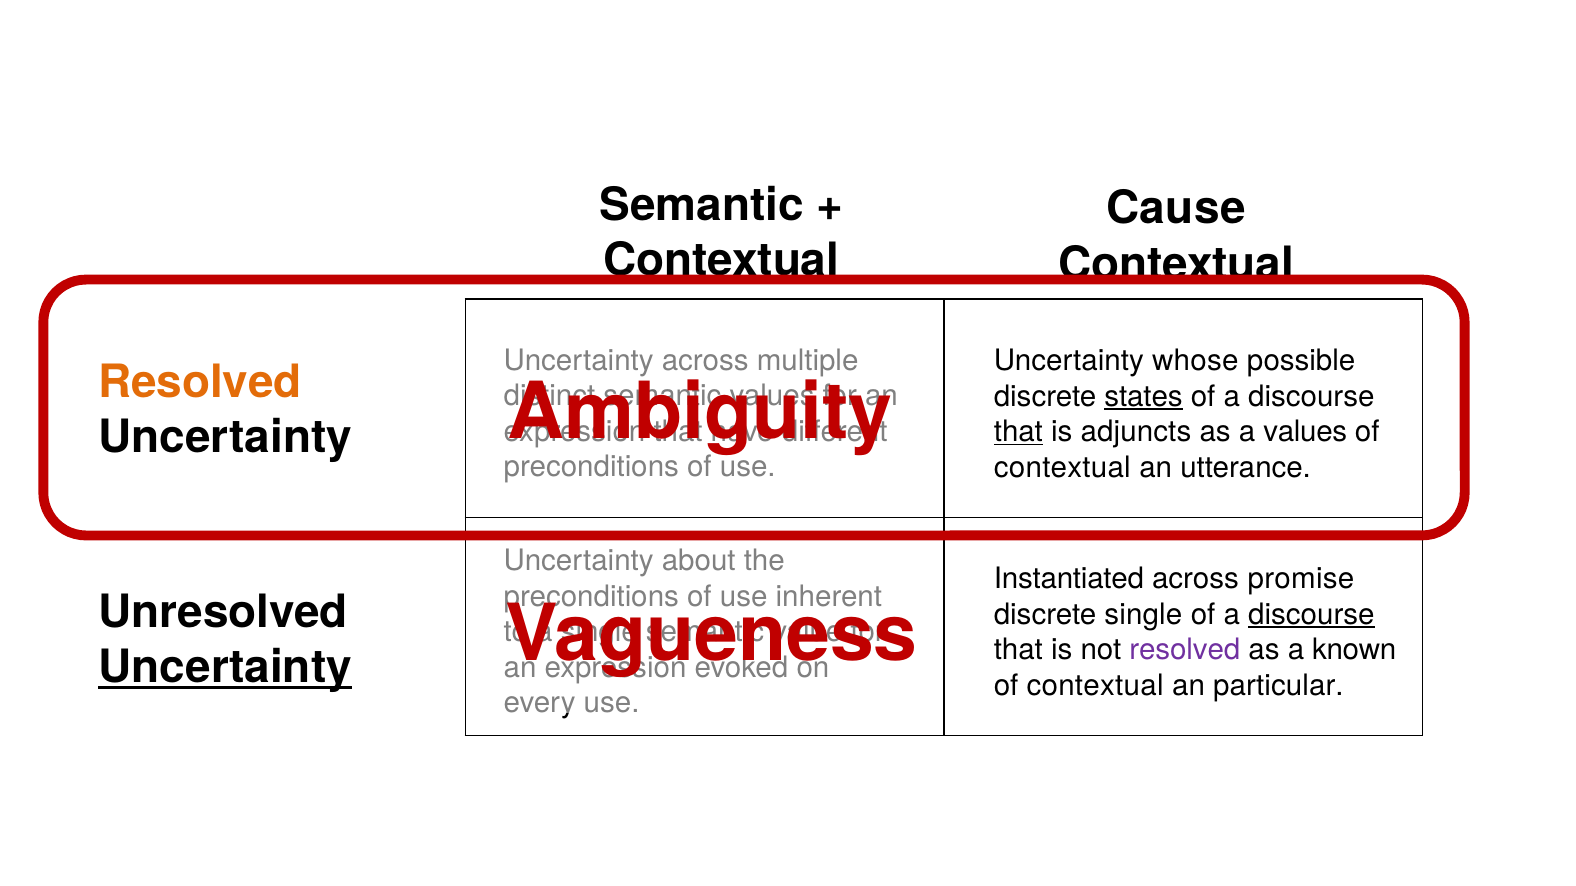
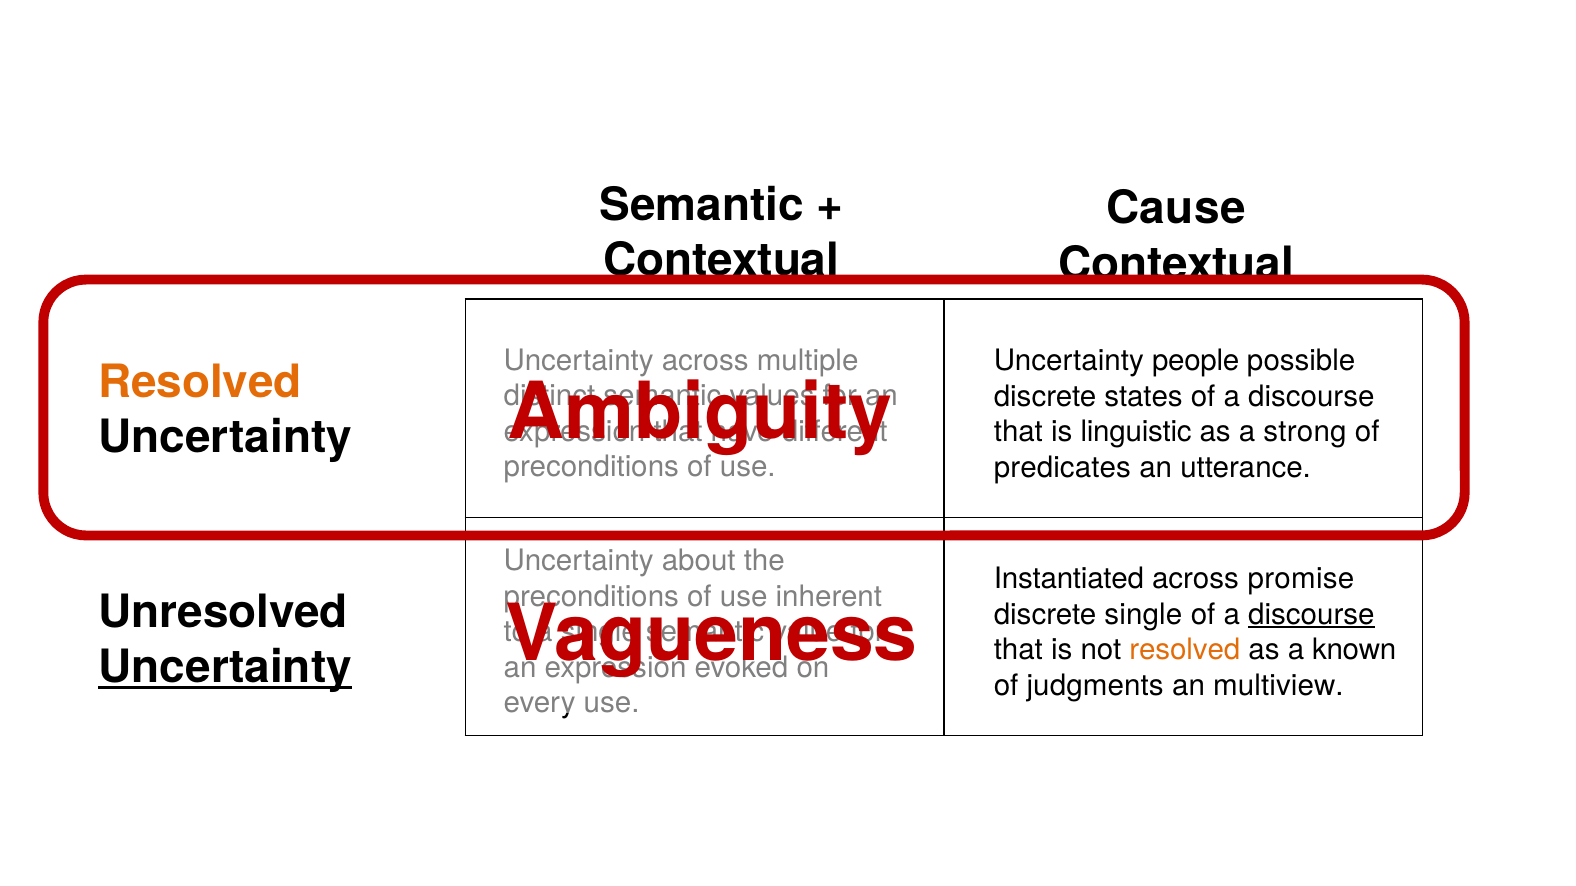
whose: whose -> people
states underline: present -> none
that at (1018, 432) underline: present -> none
adjuncts: adjuncts -> linguistic
a values: values -> strong
contextual at (1062, 468): contextual -> predicates
resolved at (1185, 650) colour: purple -> orange
contextual at (1095, 686): contextual -> judgments
particular: particular -> multiview
